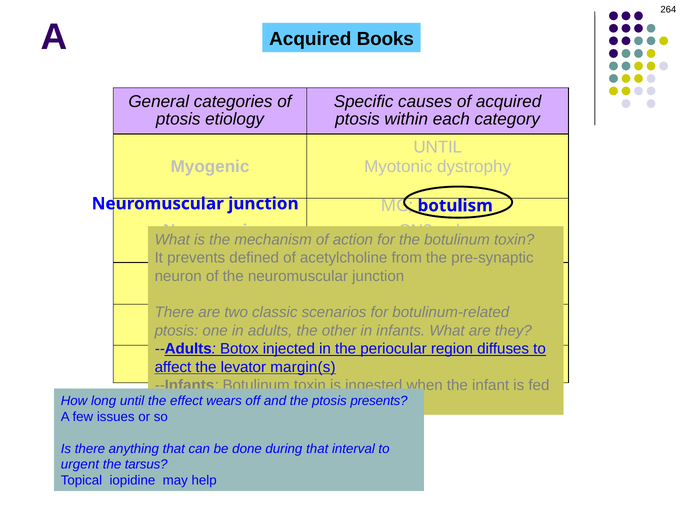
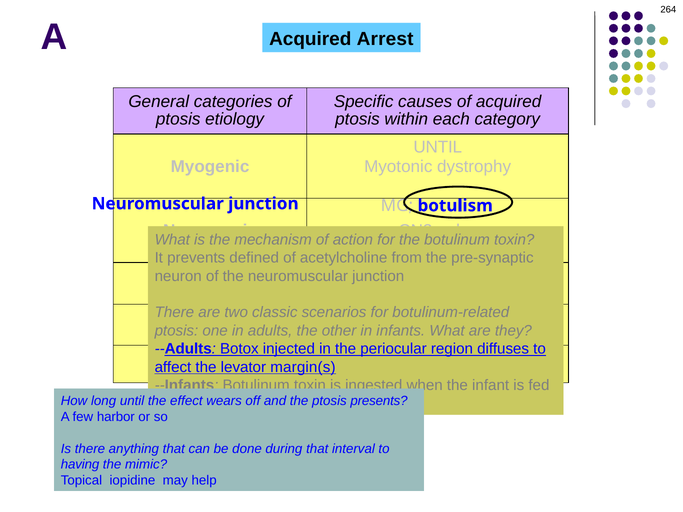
Books: Books -> Arrest
issues: issues -> harbor
urgent: urgent -> having
tarsus: tarsus -> mimic
